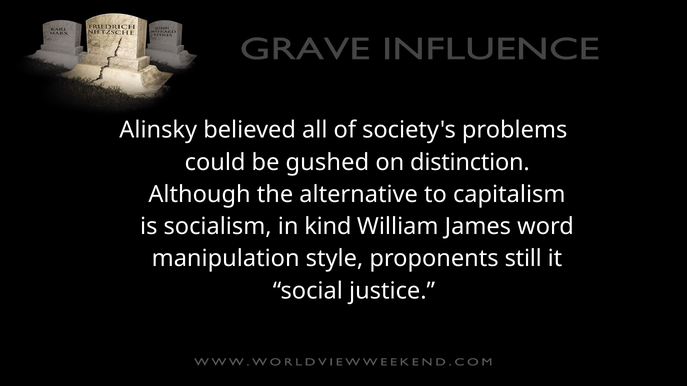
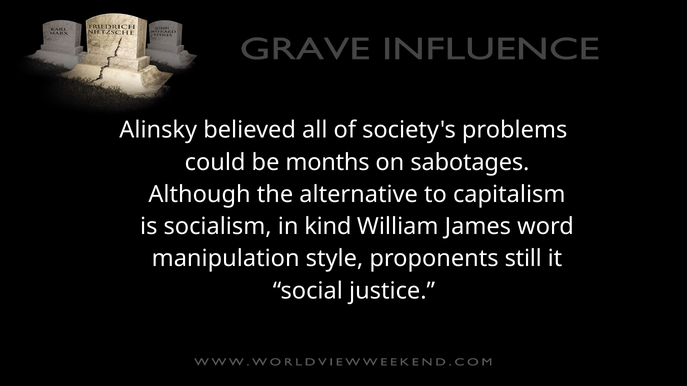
gushed: gushed -> months
distinction: distinction -> sabotages
